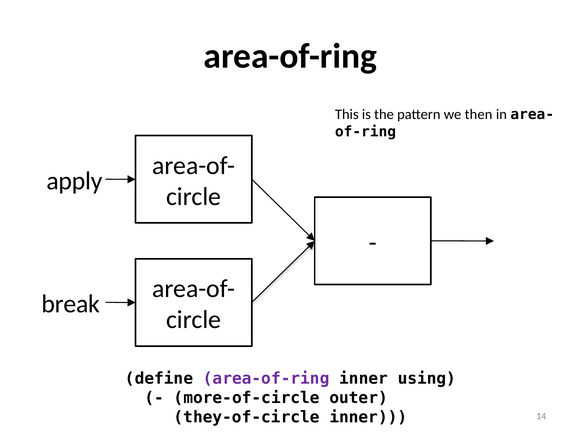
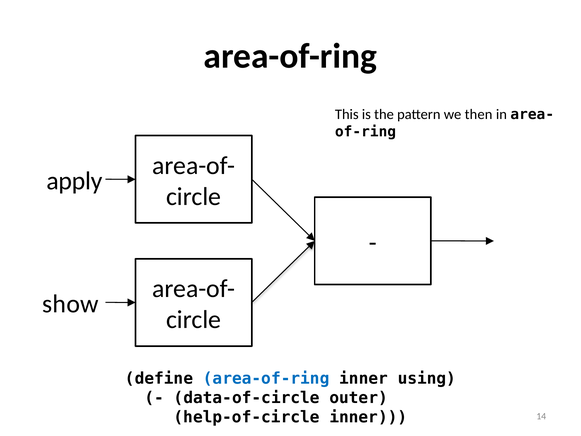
break: break -> show
area-of-ring at (266, 378) colour: purple -> blue
more-of-circle: more-of-circle -> data-of-circle
they-of-circle: they-of-circle -> help-of-circle
